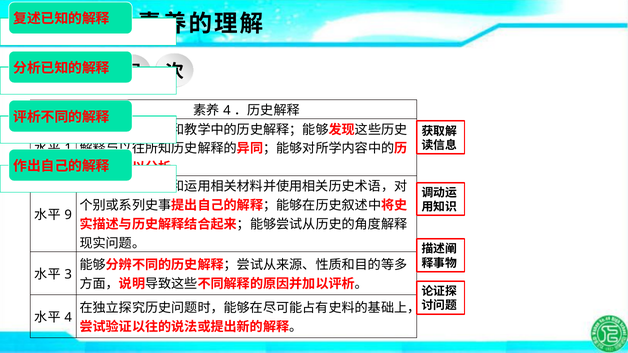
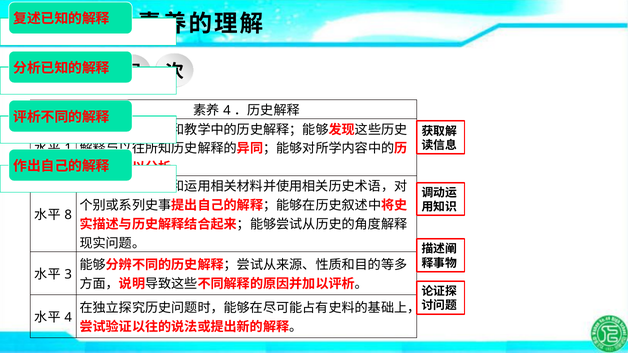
9: 9 -> 8
